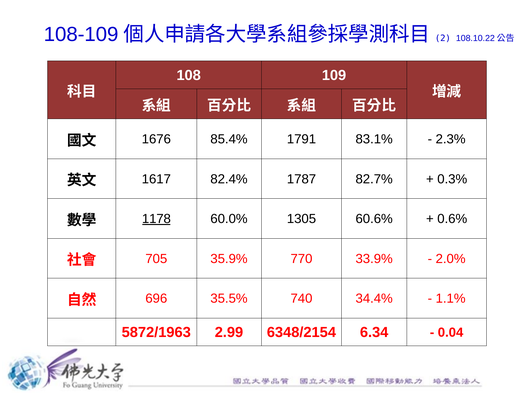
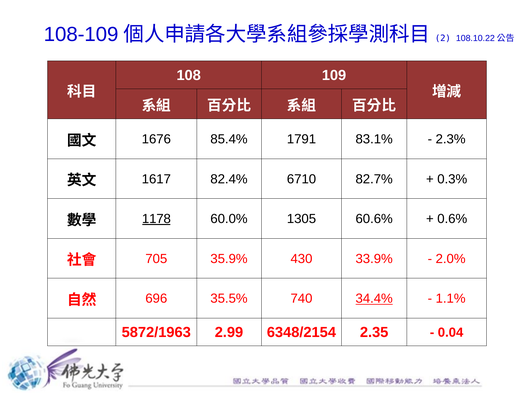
1787: 1787 -> 6710
770: 770 -> 430
34.4% underline: none -> present
6.34: 6.34 -> 2.35
